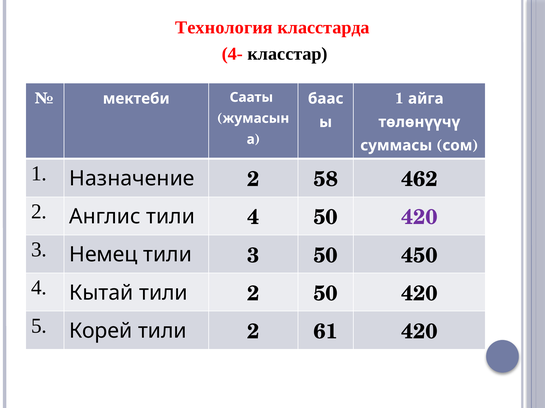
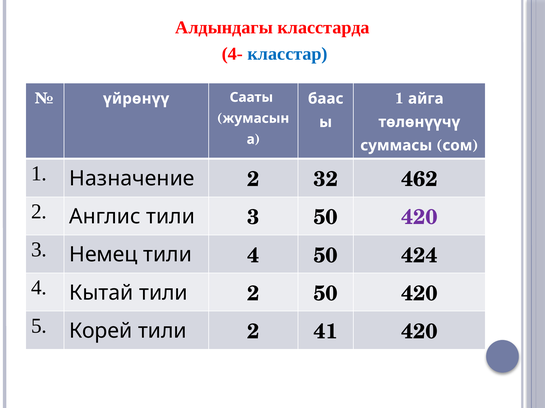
Технология: Технология -> Алдындагы
класстар colour: black -> blue
мектеби: мектеби -> үйрөнүү
58: 58 -> 32
тили 4: 4 -> 3
тили 3: 3 -> 4
450: 450 -> 424
61: 61 -> 41
